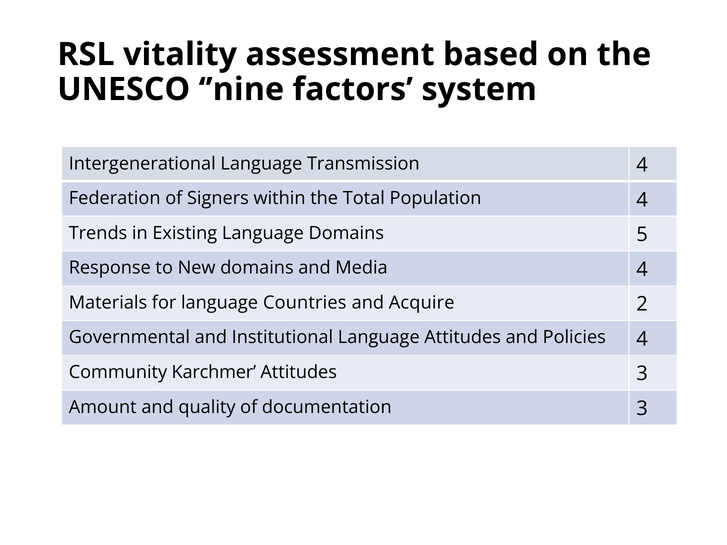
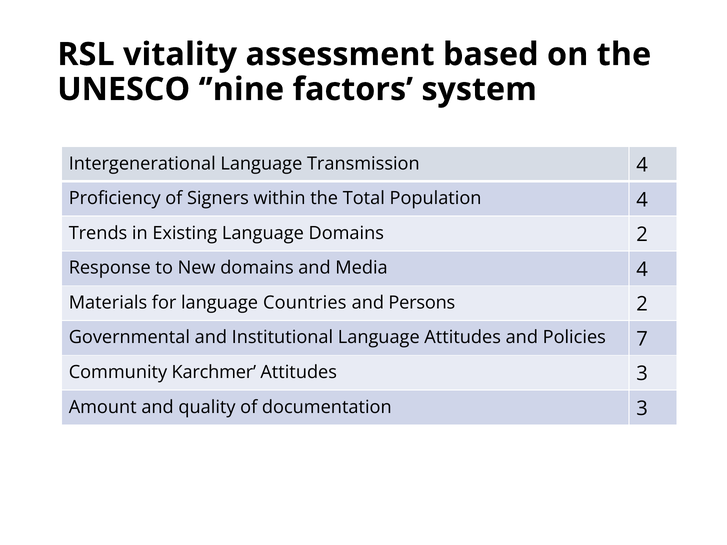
Federation: Federation -> Proficiency
Domains 5: 5 -> 2
Acquire: Acquire -> Persons
Policies 4: 4 -> 7
